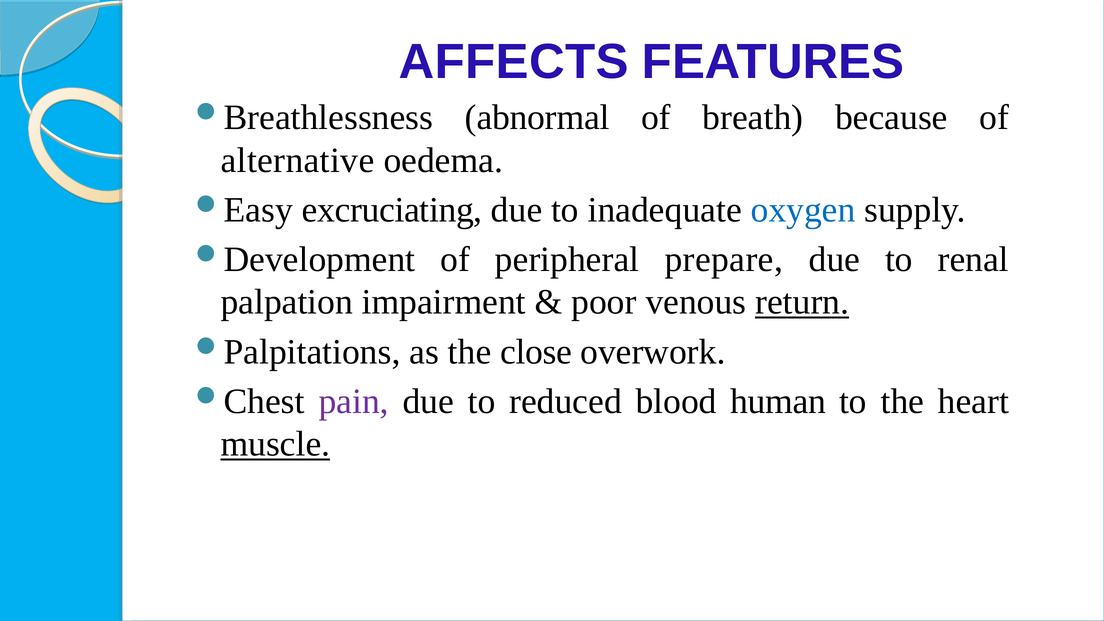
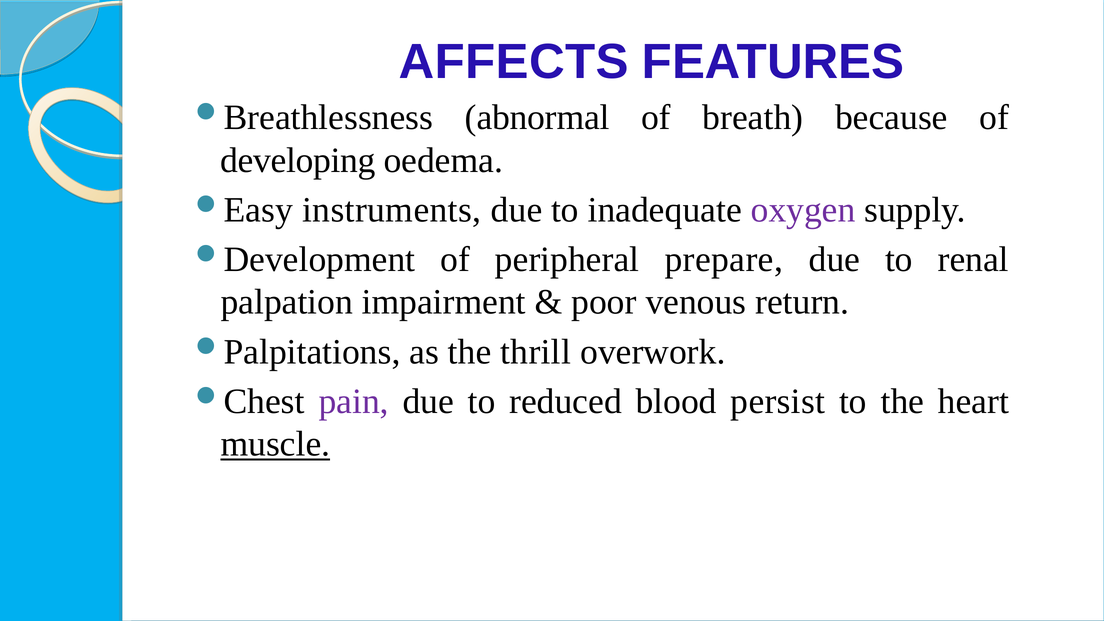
alternative: alternative -> developing
excruciating: excruciating -> instruments
oxygen colour: blue -> purple
return underline: present -> none
close: close -> thrill
human: human -> persist
